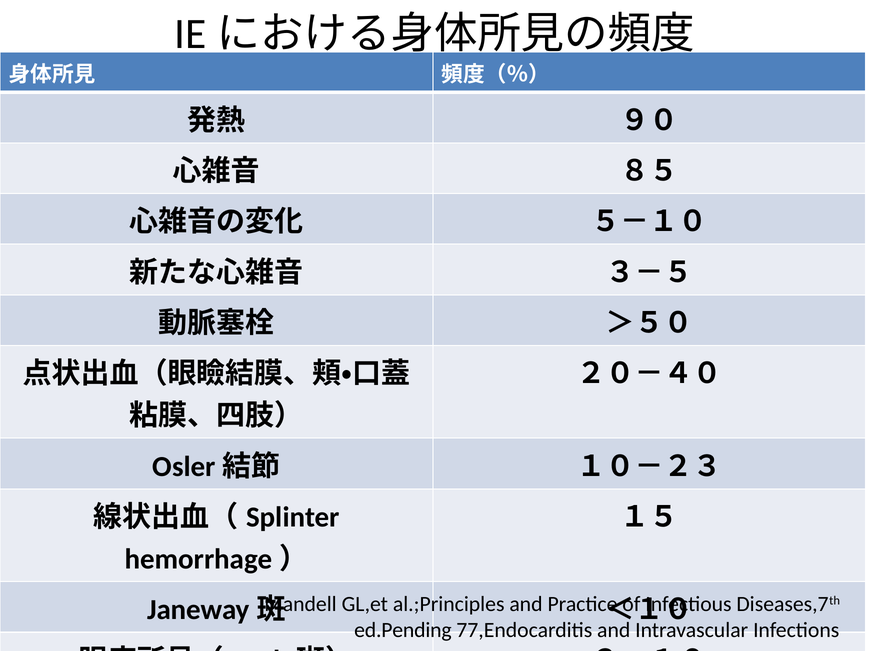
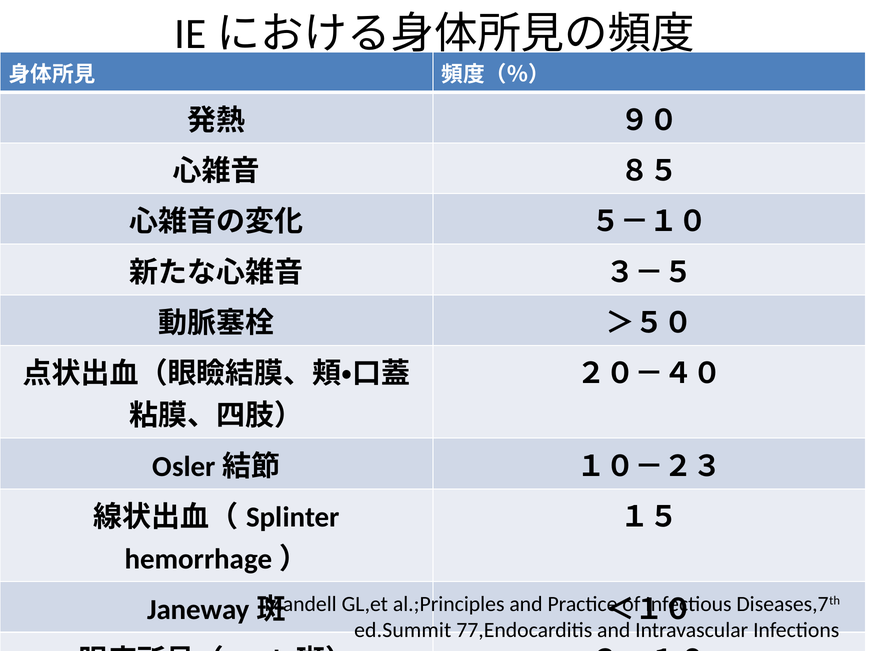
ed.Pending: ed.Pending -> ed.Summit
